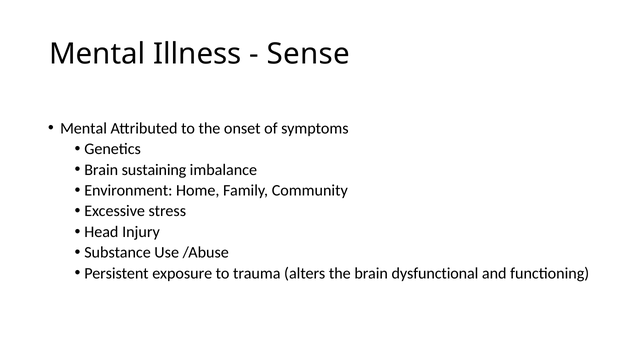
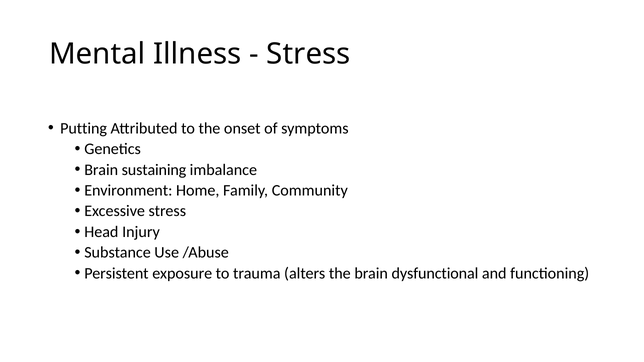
Sense at (308, 54): Sense -> Stress
Mental at (84, 128): Mental -> Putting
